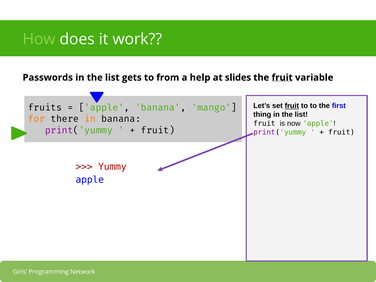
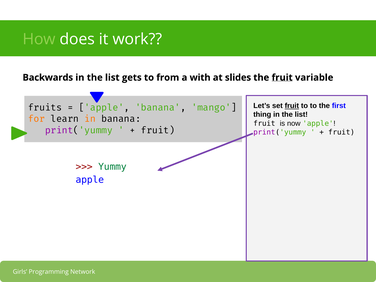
Passwords: Passwords -> Backwards
help: help -> with
there: there -> learn
Yummy colour: red -> green
